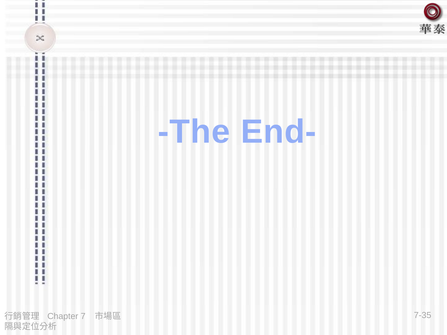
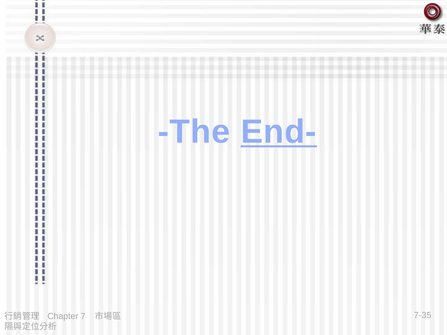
End- underline: none -> present
